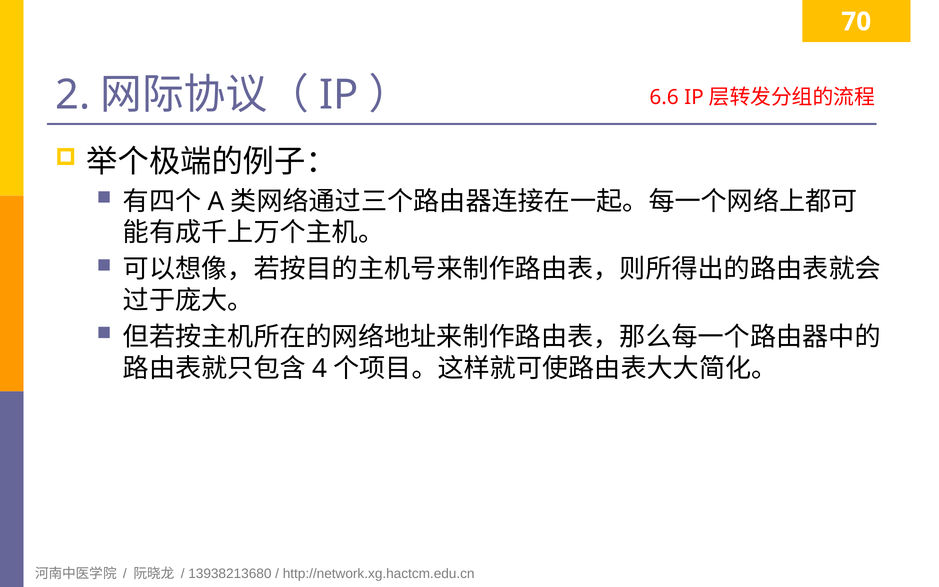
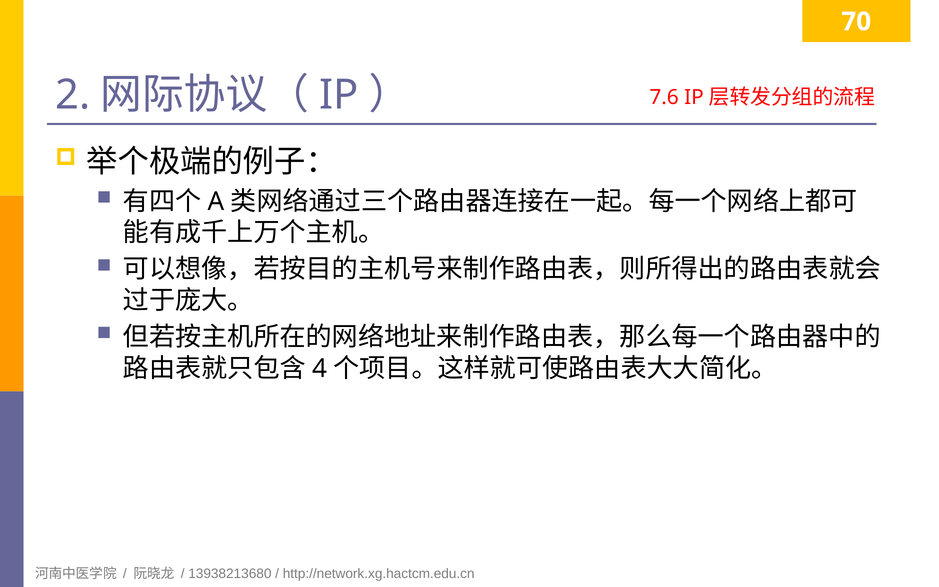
6.6: 6.6 -> 7.6
